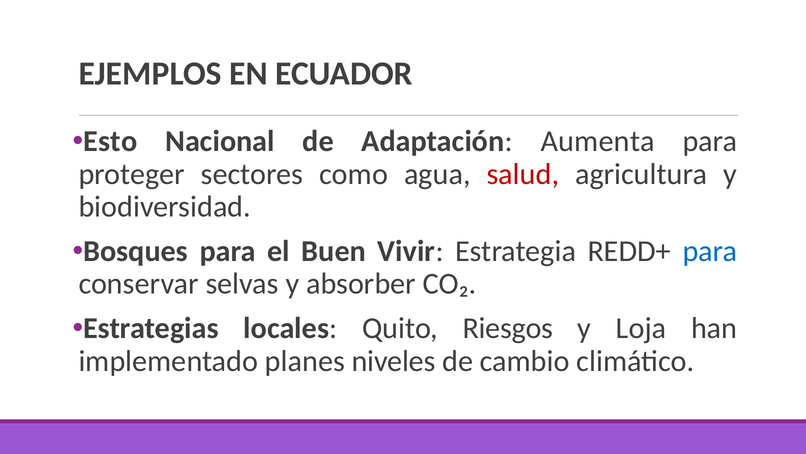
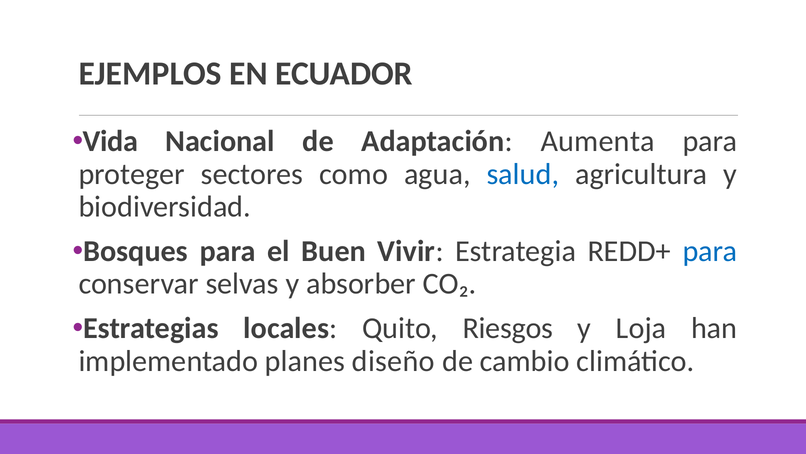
Esto: Esto -> Vida
salud colour: red -> blue
niveles: niveles -> diseño
